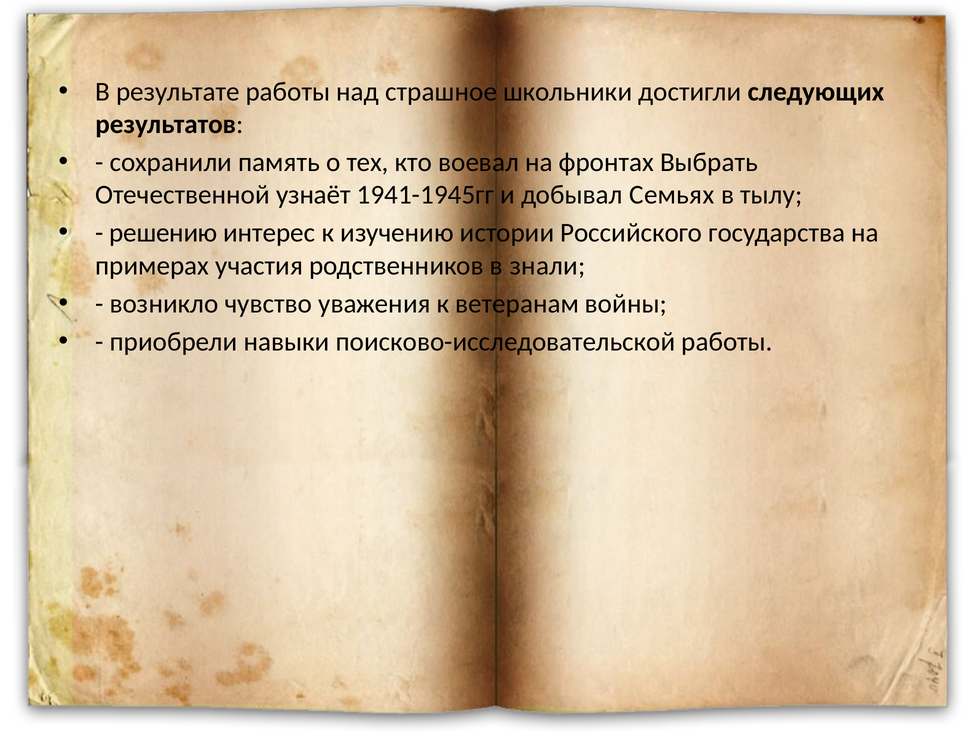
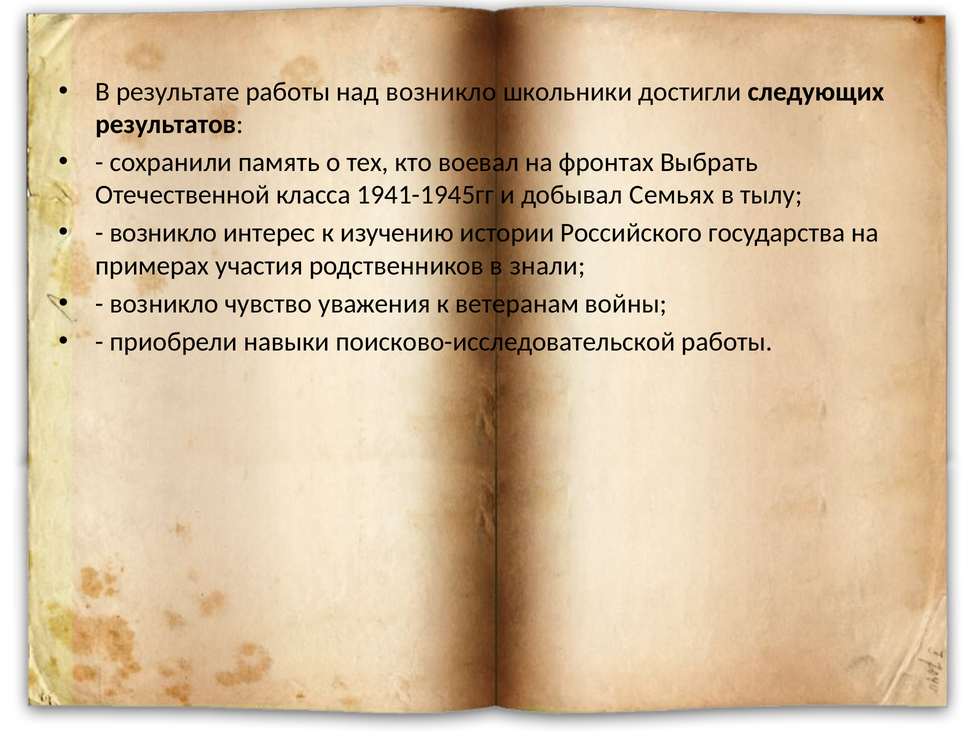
над страшное: страшное -> возникло
узнаёт: узнаёт -> класса
решению at (163, 233): решению -> возникло
